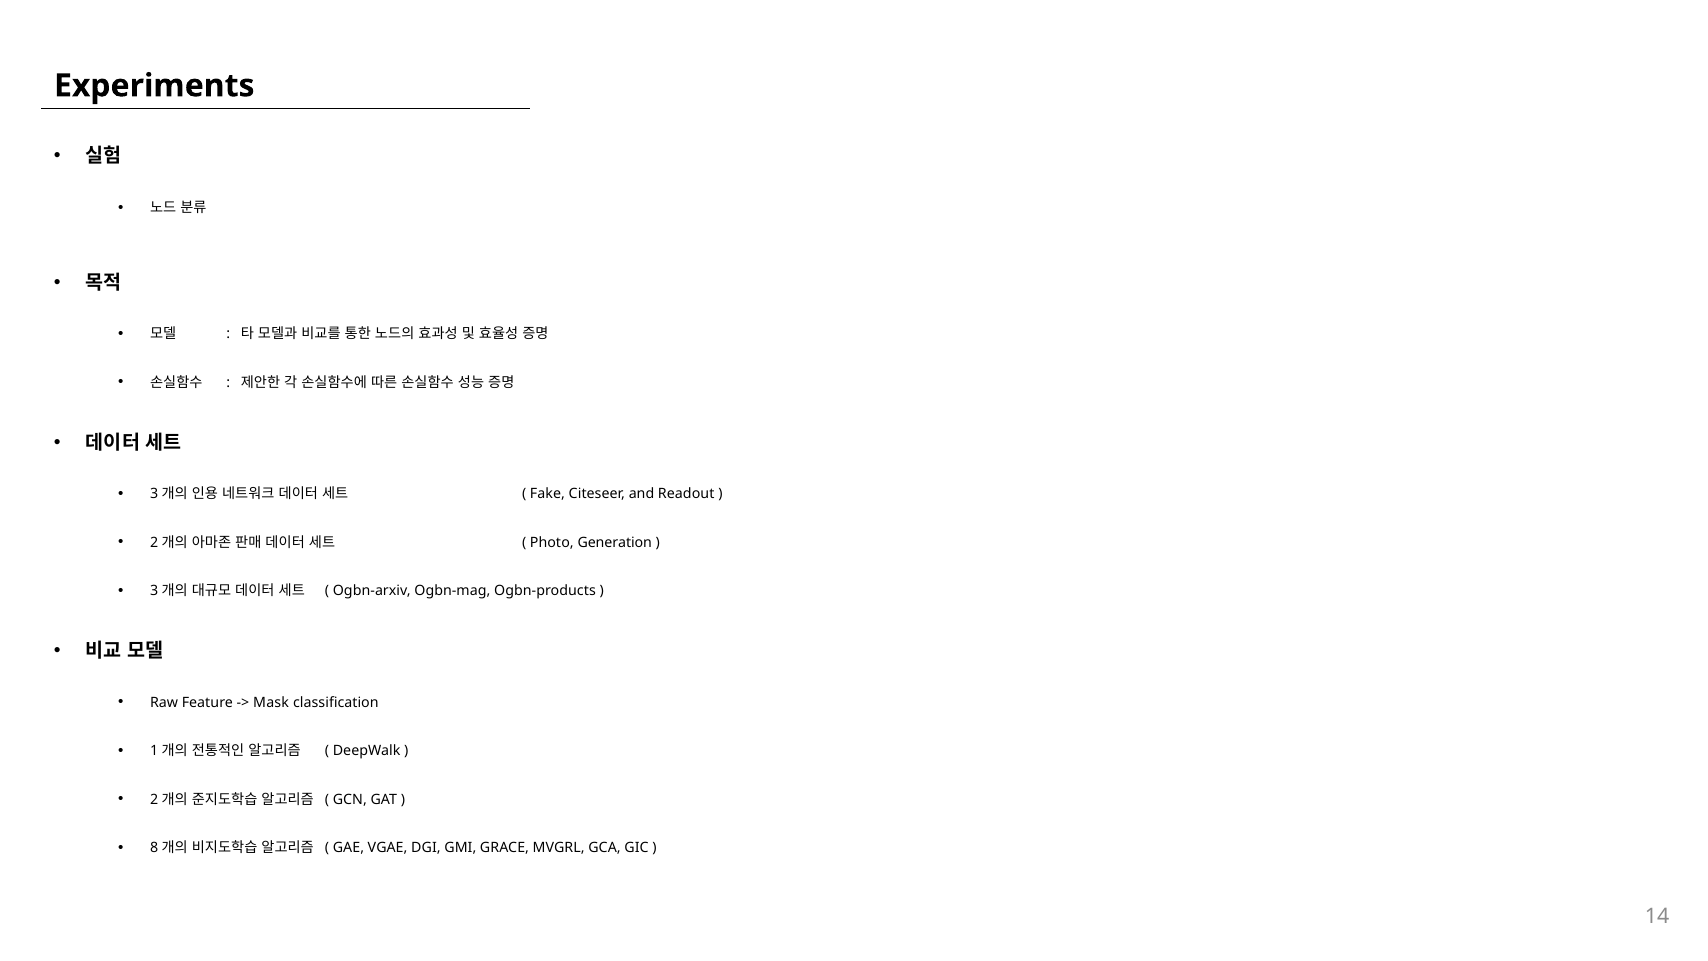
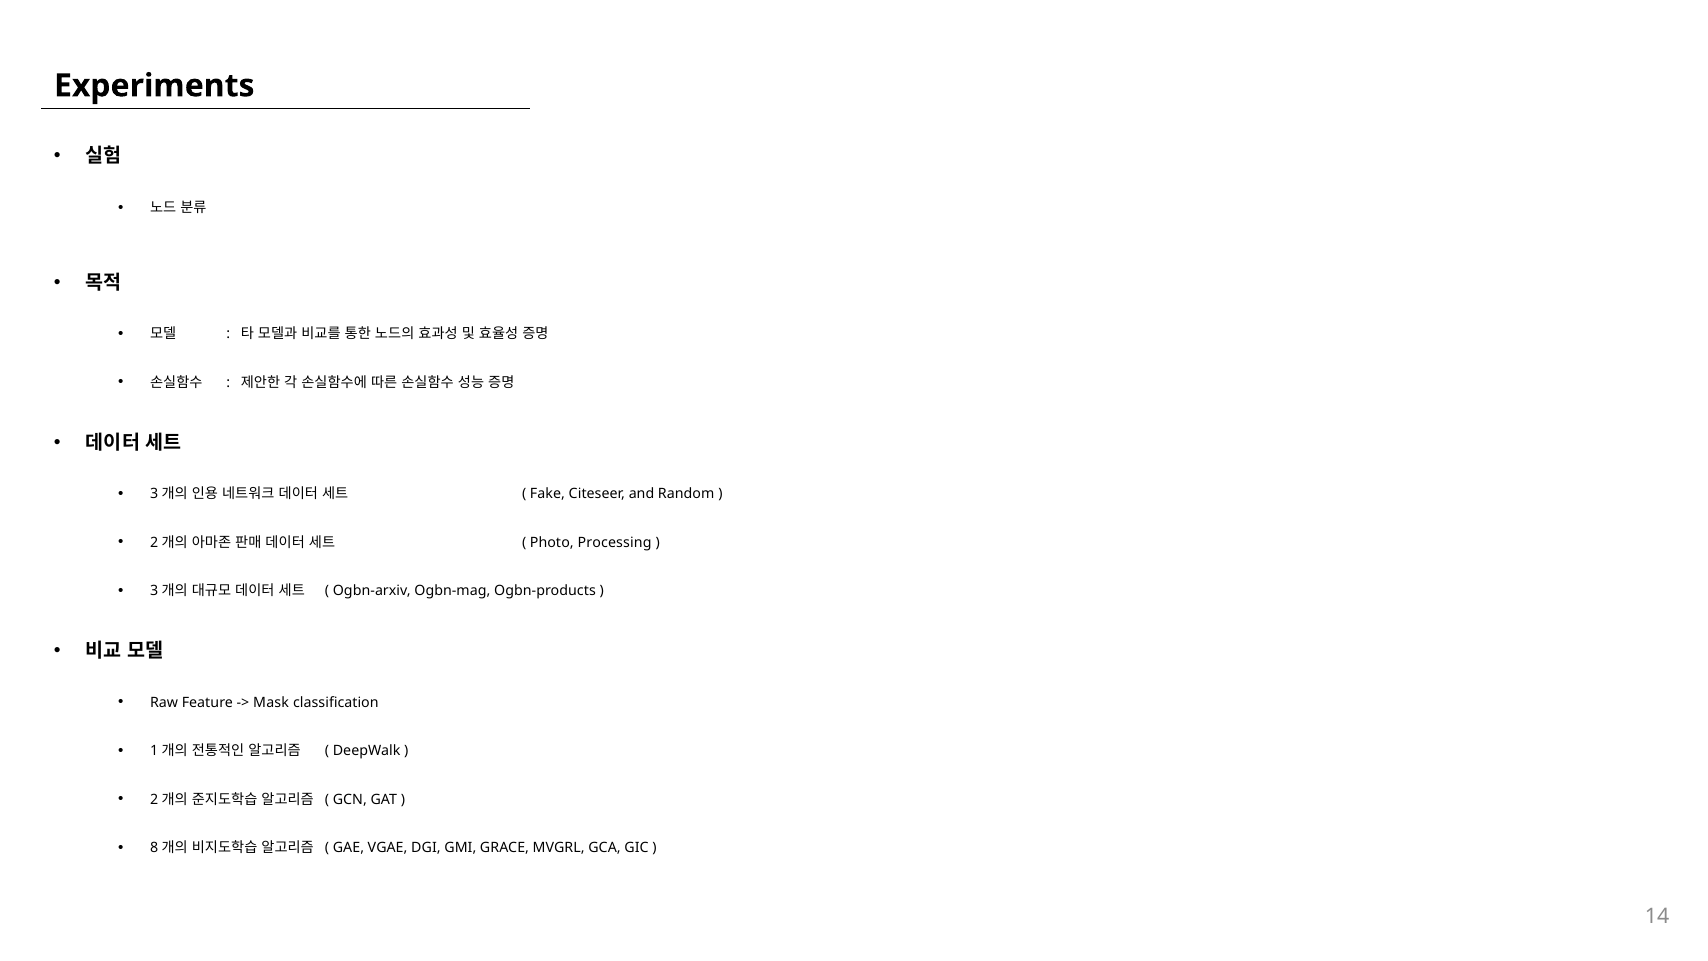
Readout: Readout -> Random
Generation: Generation -> Processing
